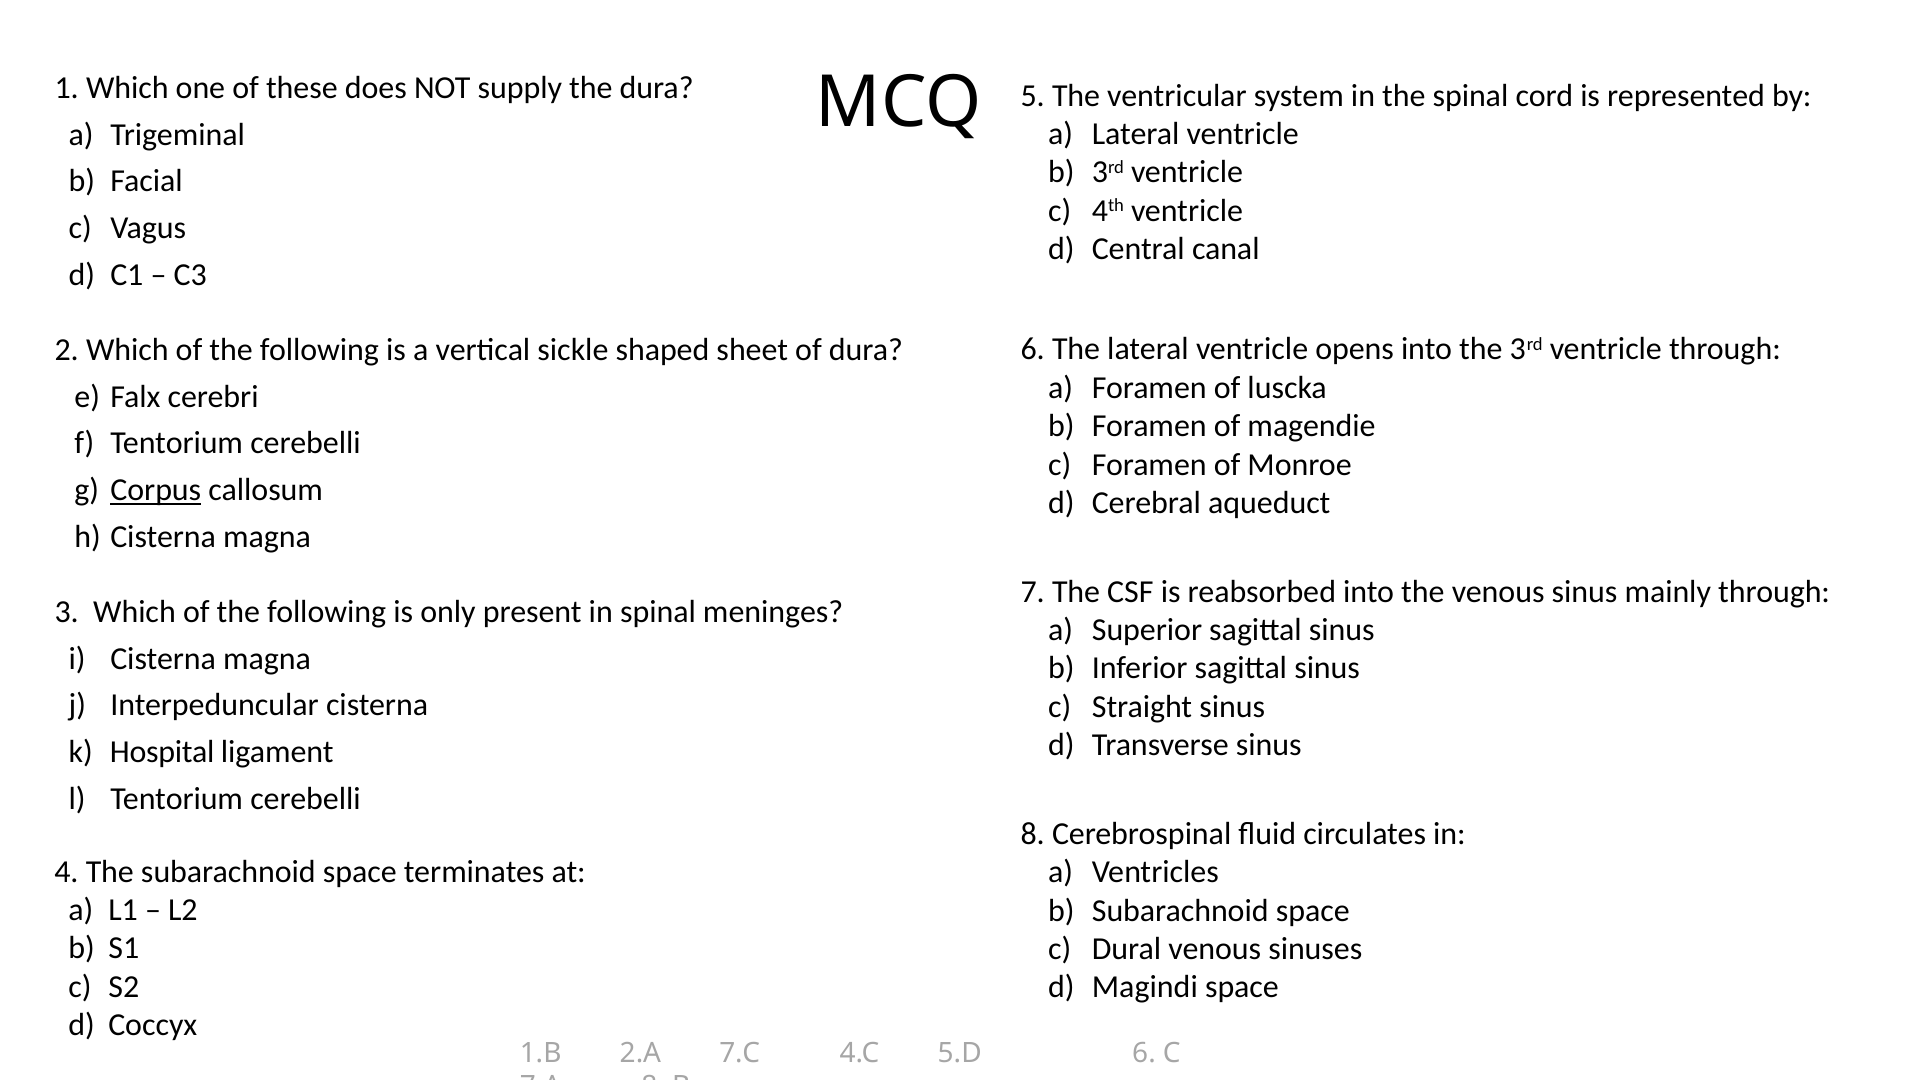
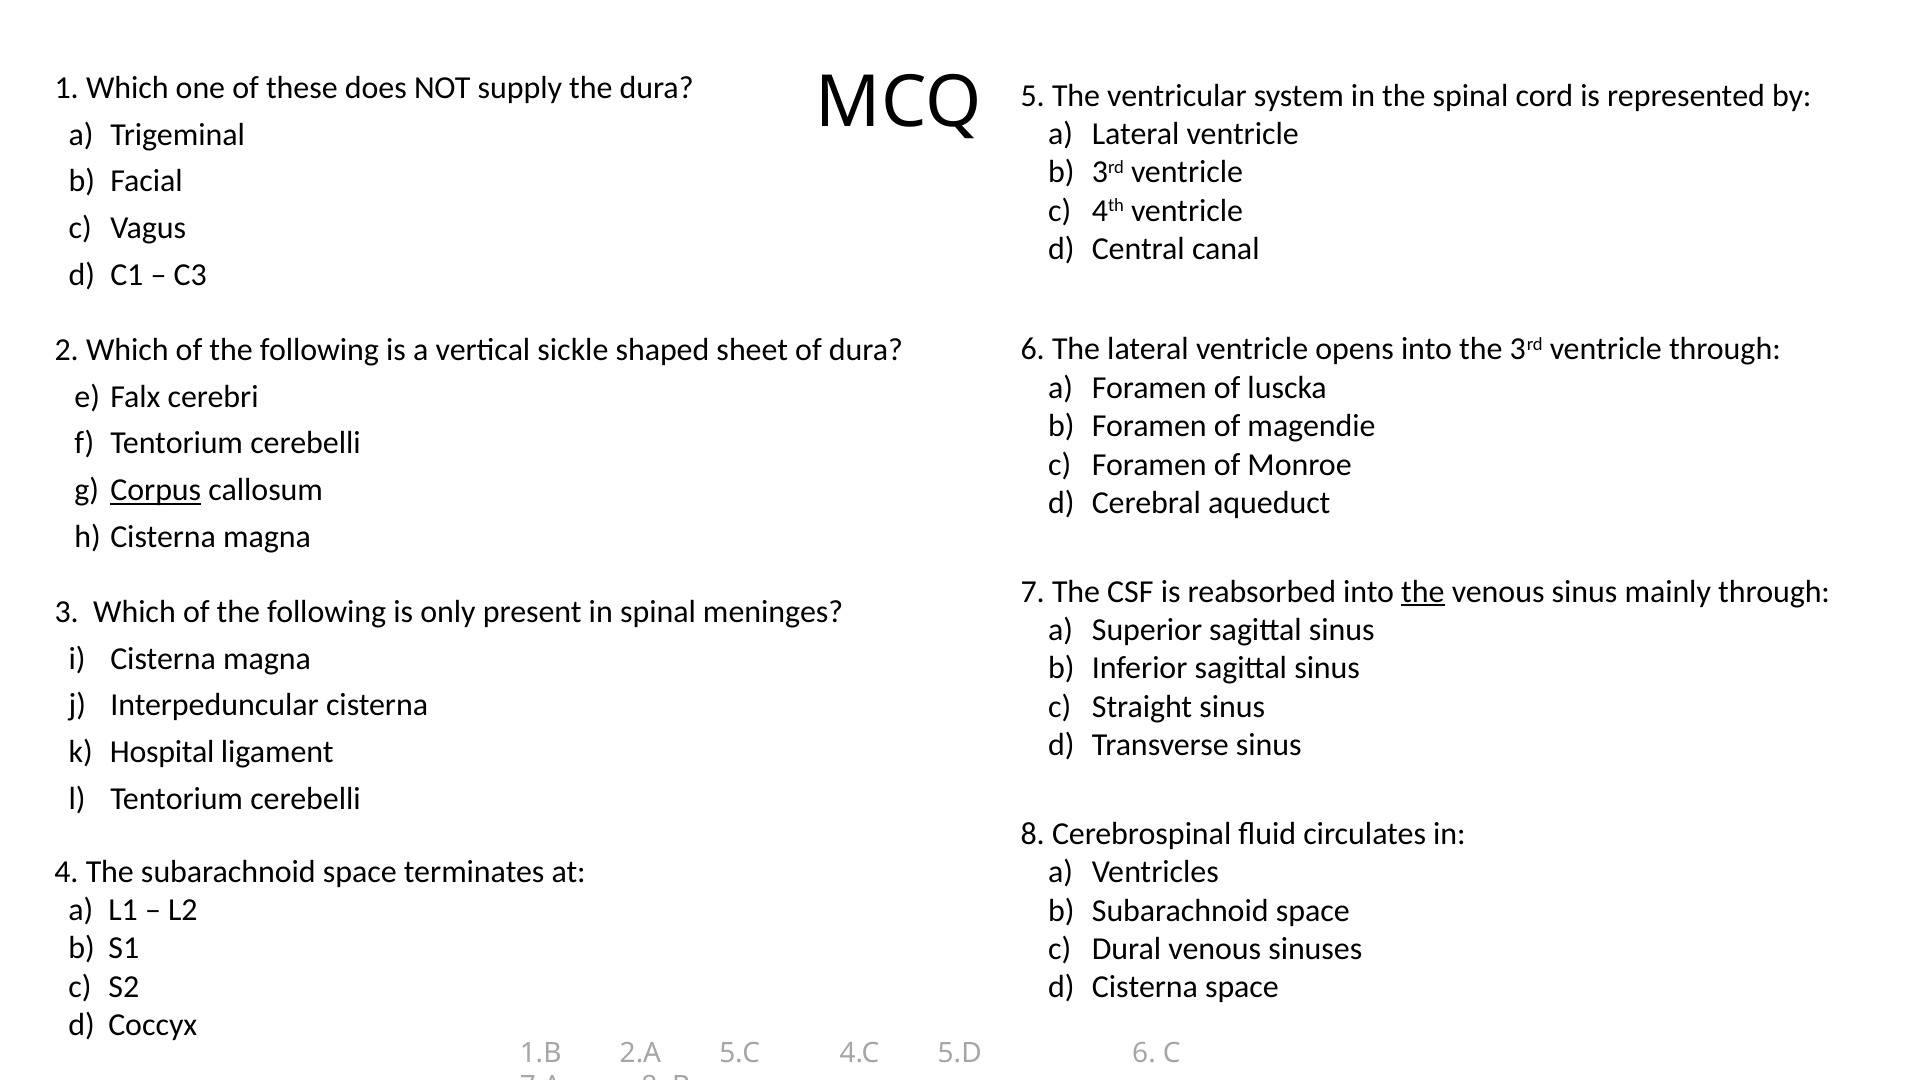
the at (1423, 592) underline: none -> present
Magindi at (1145, 987): Magindi -> Cisterna
7.C: 7.C -> 5.C
